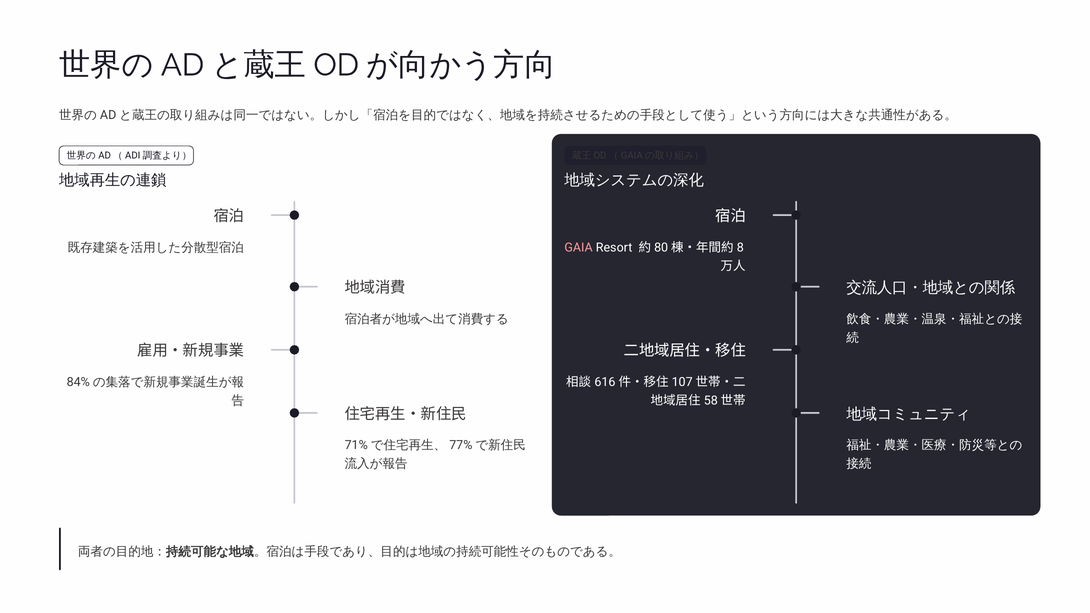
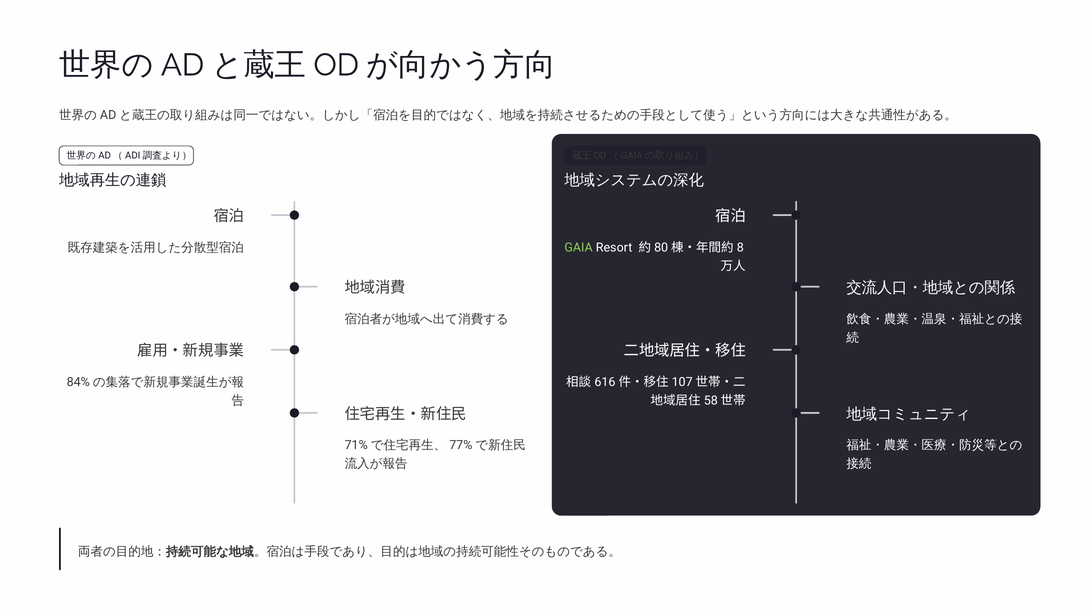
GAIA colour: pink -> light green
